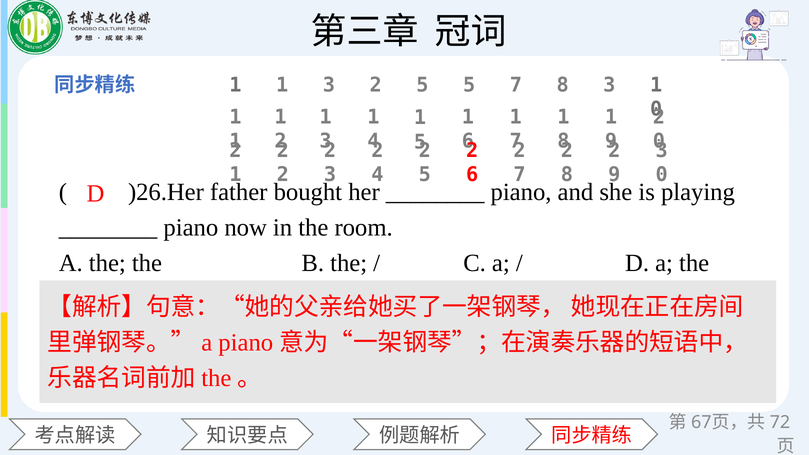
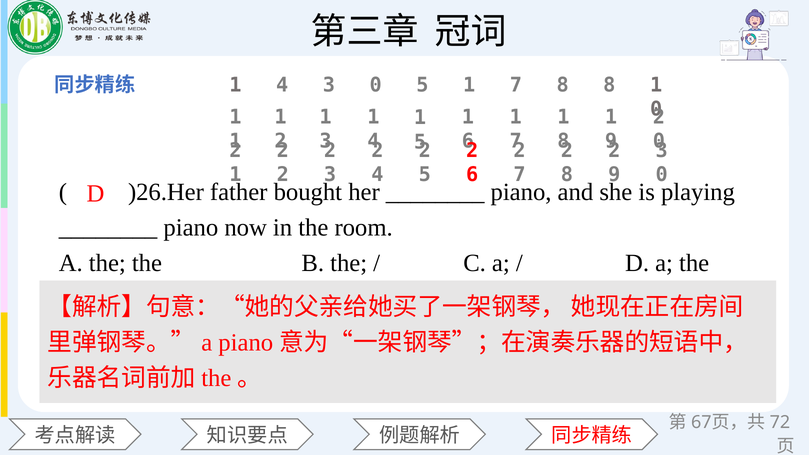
1 at (282, 85): 1 -> 4
2 at (376, 85): 2 -> 0
5 at (469, 85): 5 -> 1
8 3: 3 -> 8
